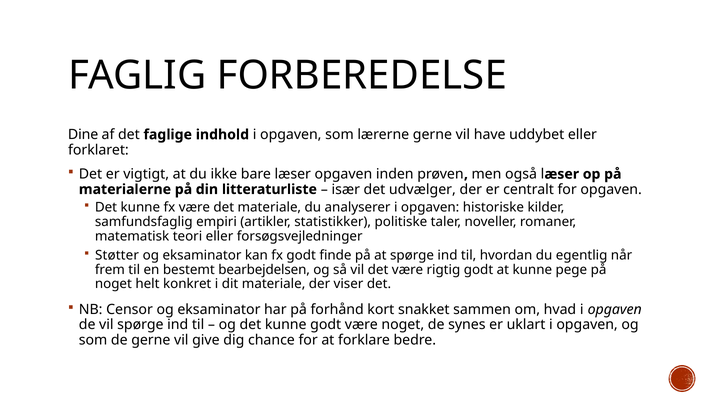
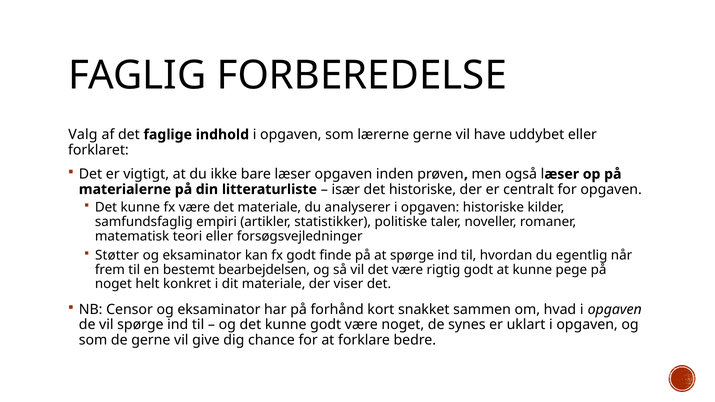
Dine: Dine -> Valg
det udvælger: udvælger -> historiske
